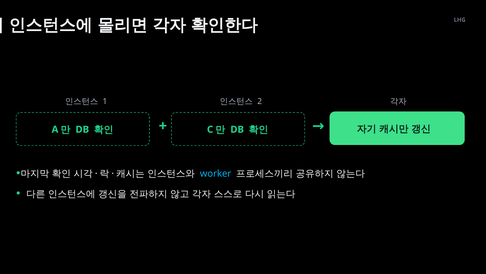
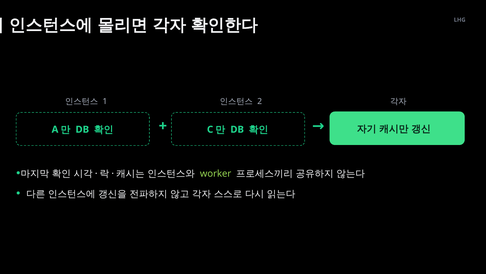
worker colour: light blue -> light green
